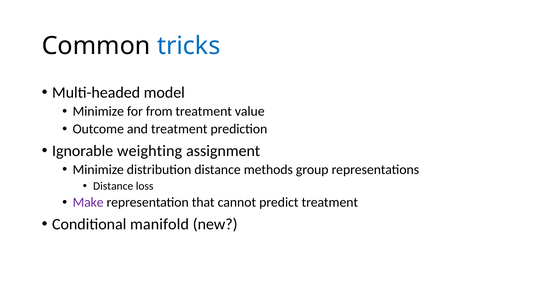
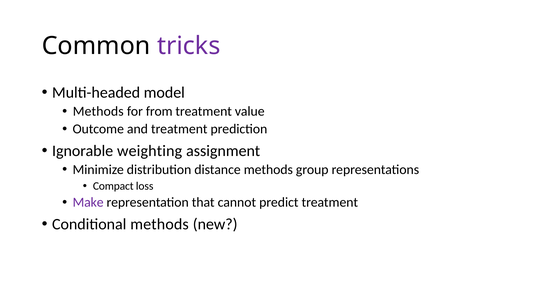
tricks colour: blue -> purple
Minimize at (98, 112): Minimize -> Methods
Distance at (113, 186): Distance -> Compact
Conditional manifold: manifold -> methods
